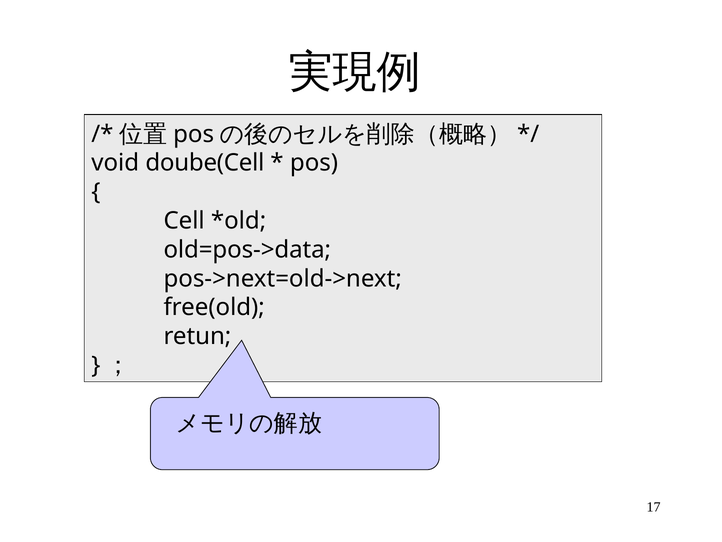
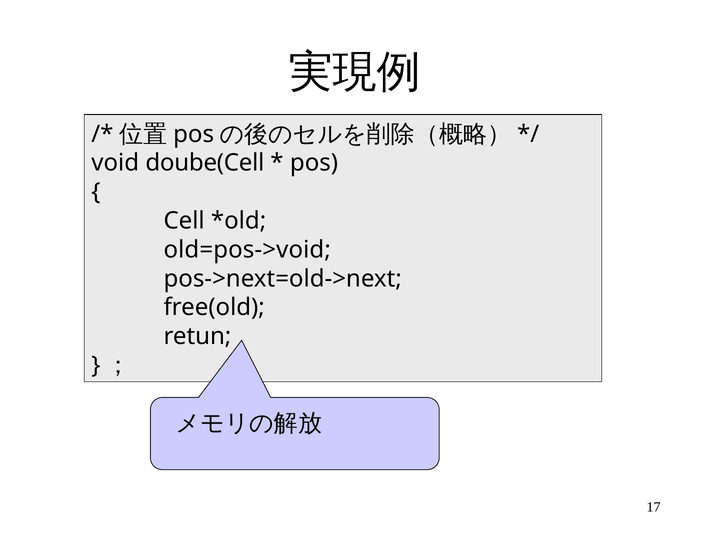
old=pos->data: old=pos->data -> old=pos->void
